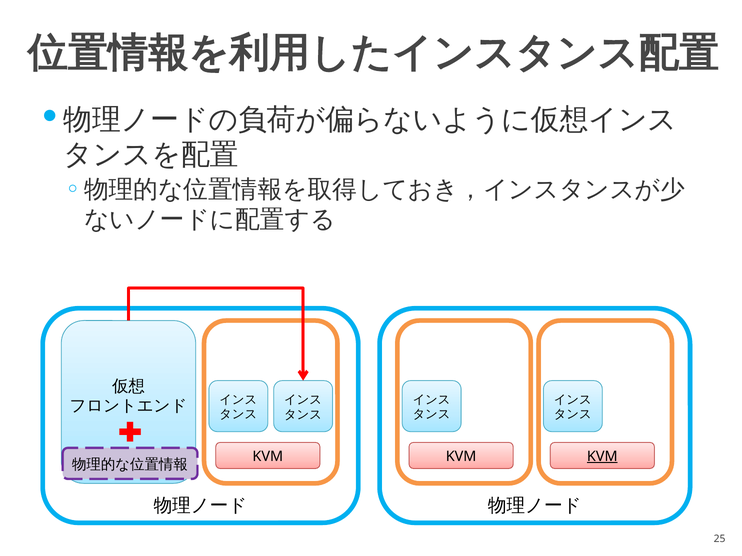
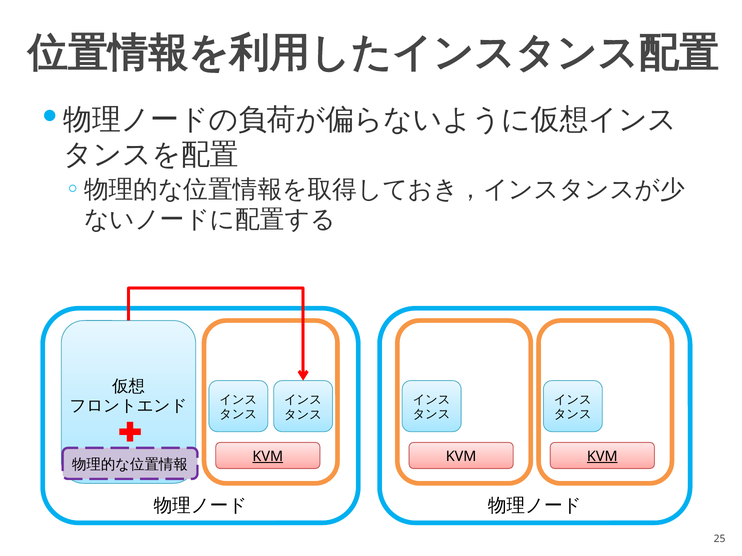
KVM at (268, 457) underline: none -> present
